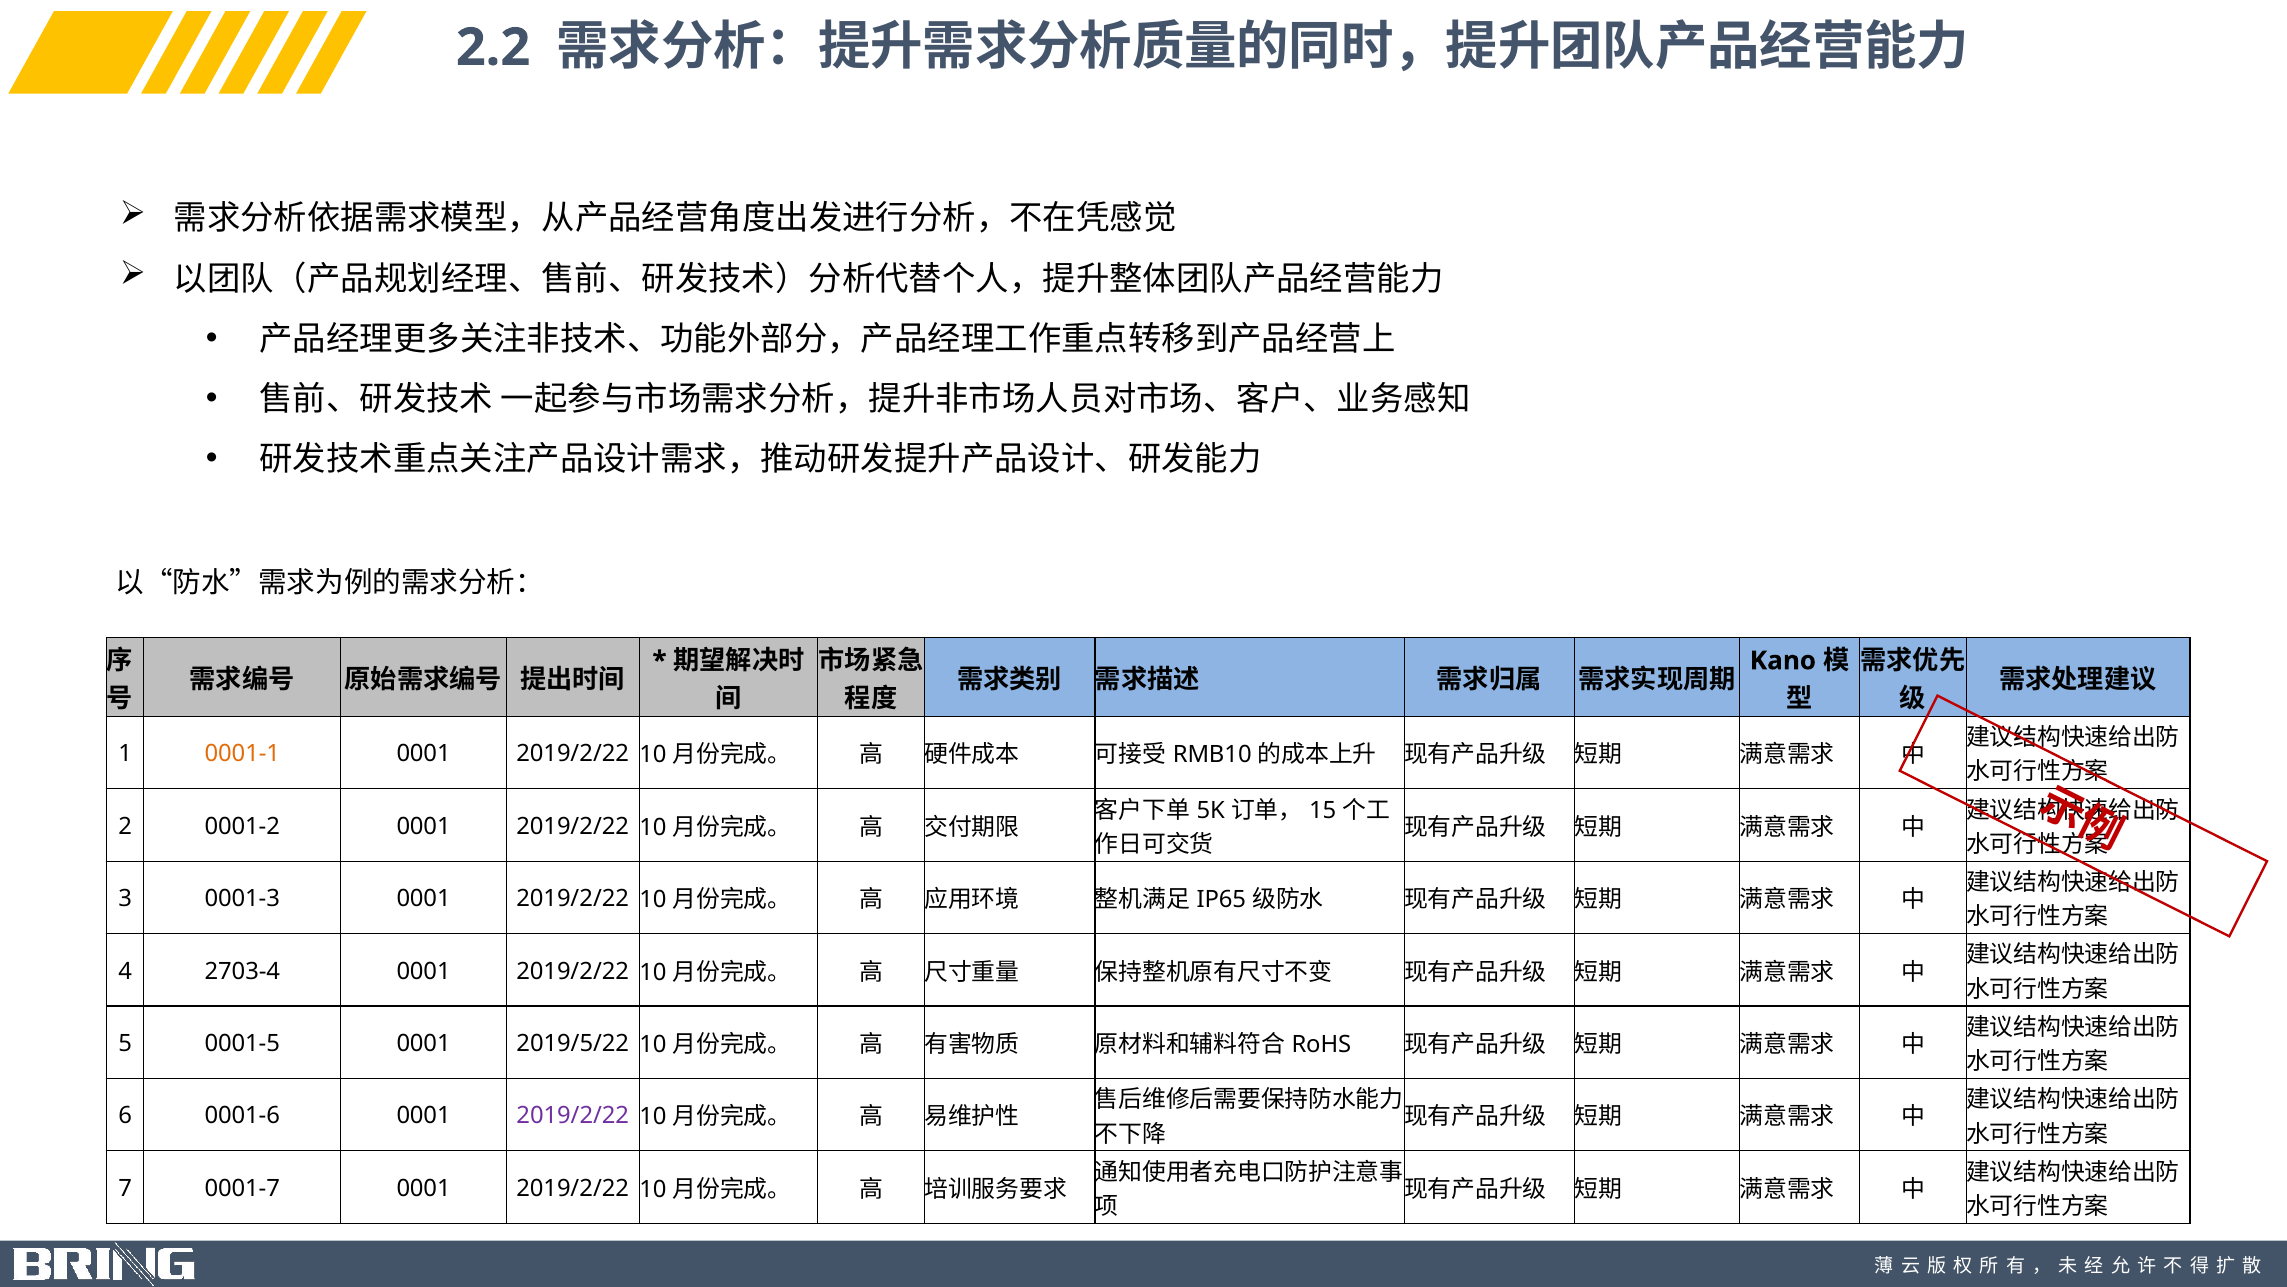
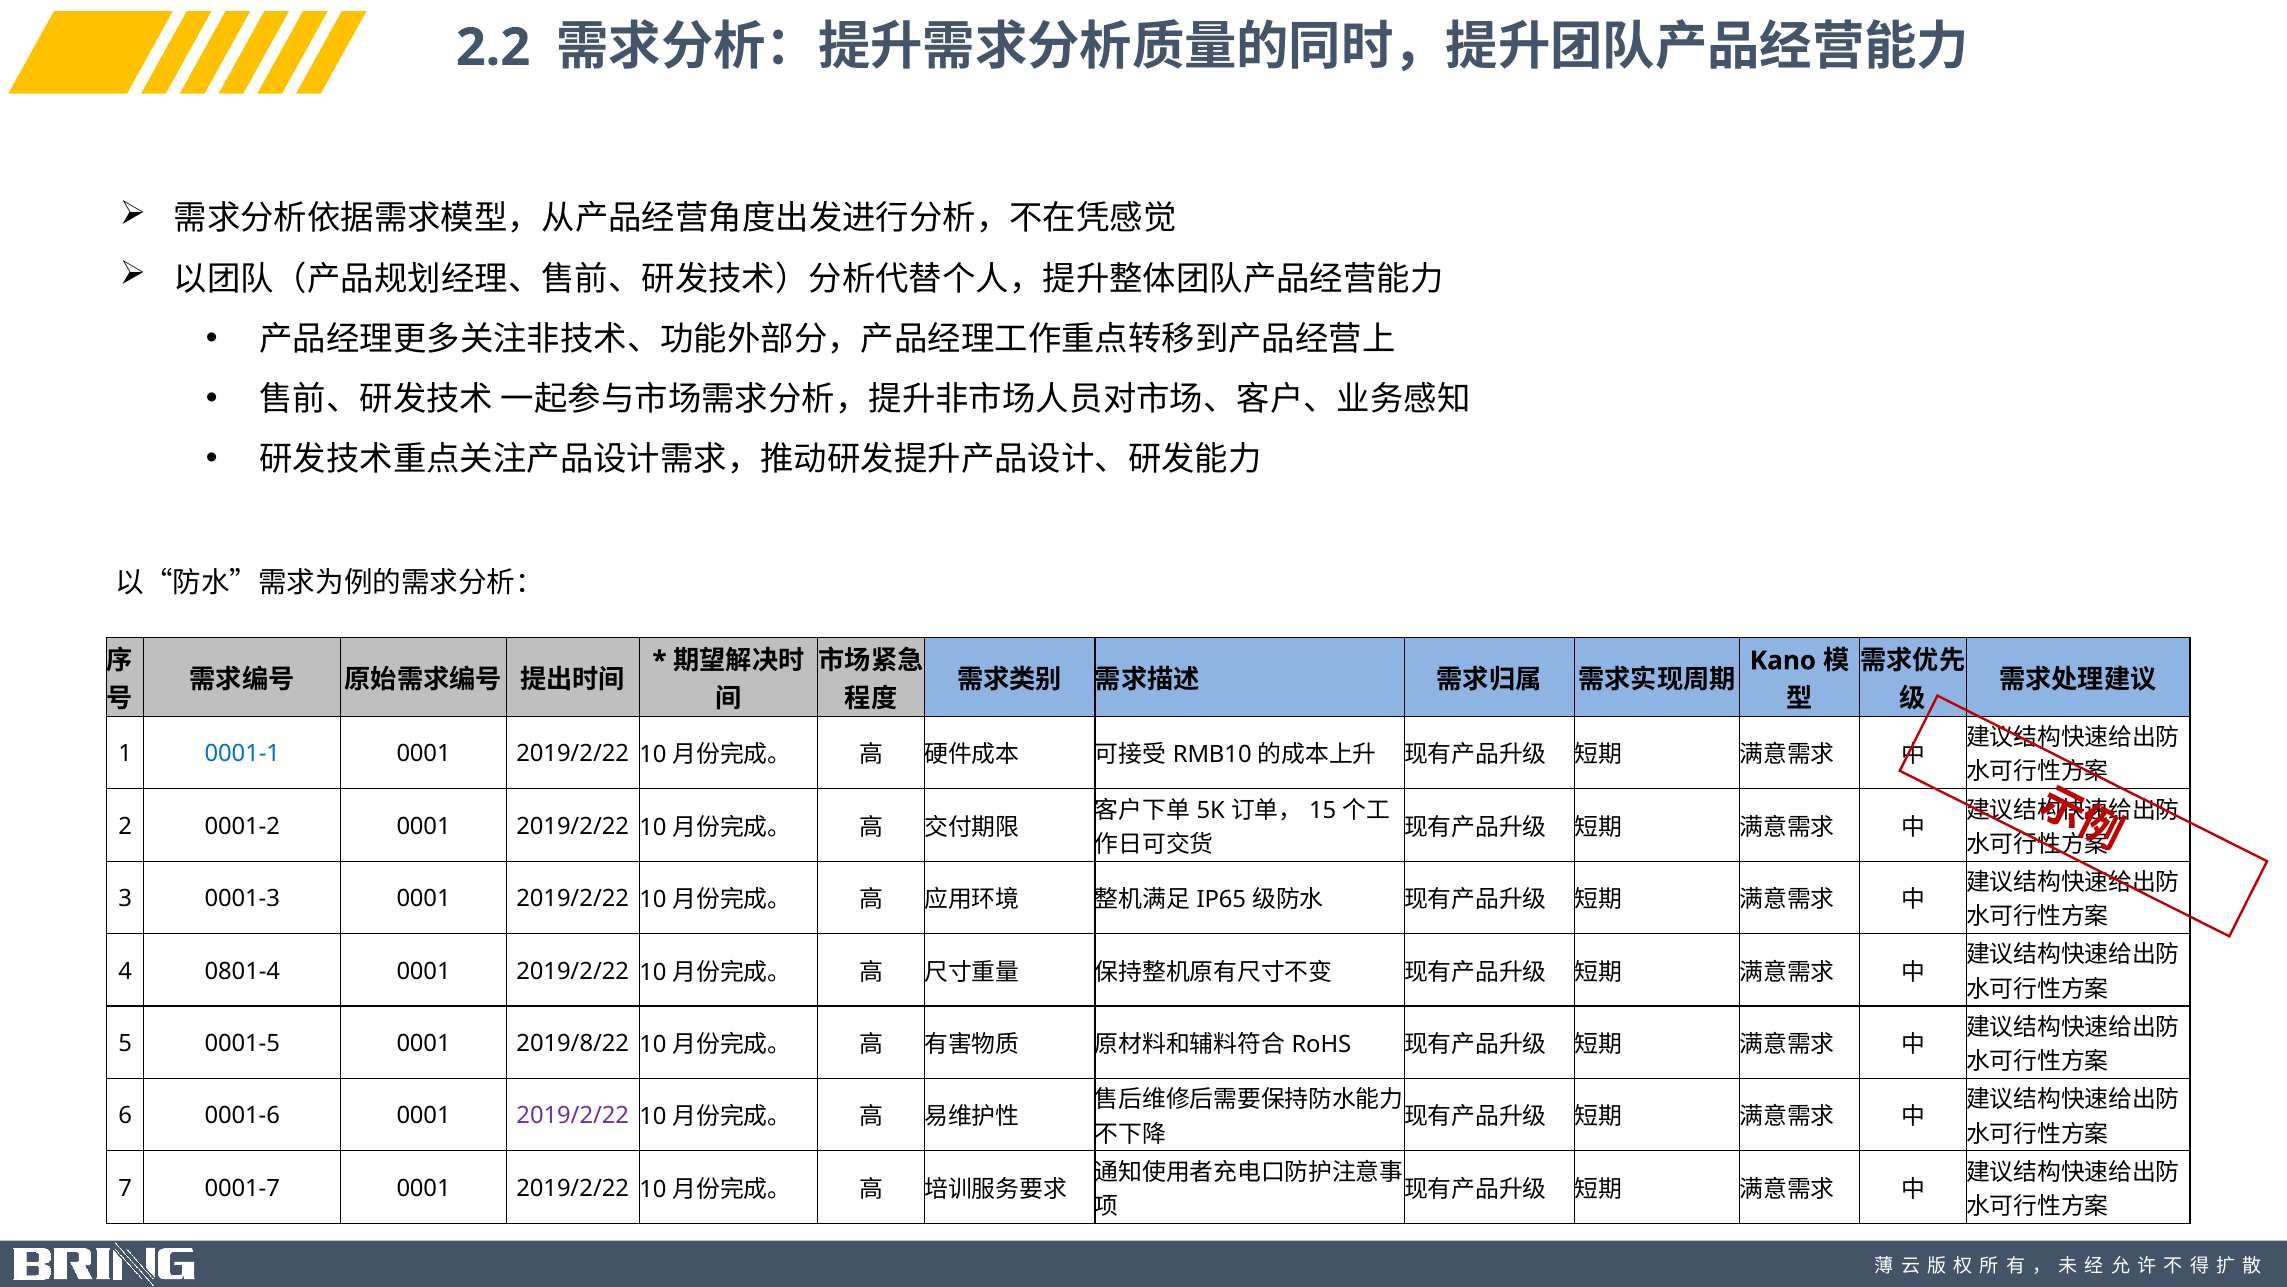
0001-1 colour: orange -> blue
2703-4: 2703-4 -> 0801-4
2019/5/22: 2019/5/22 -> 2019/8/22
